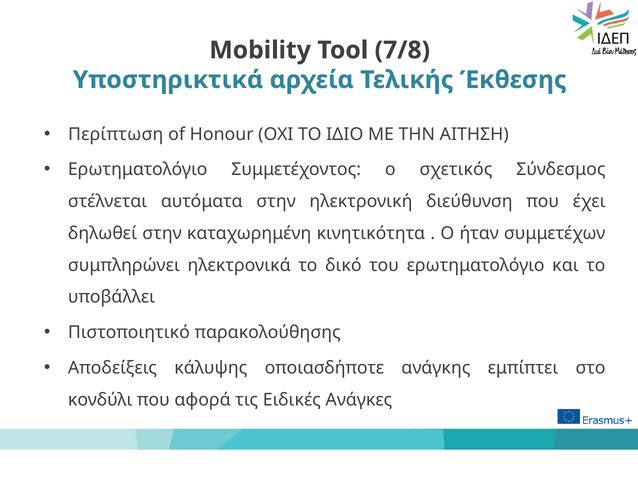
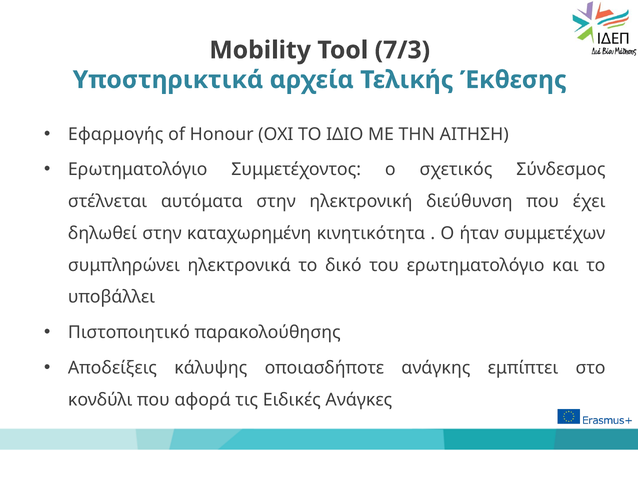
7/8: 7/8 -> 7/3
Περίπτωση: Περίπτωση -> Εφαρμογής
